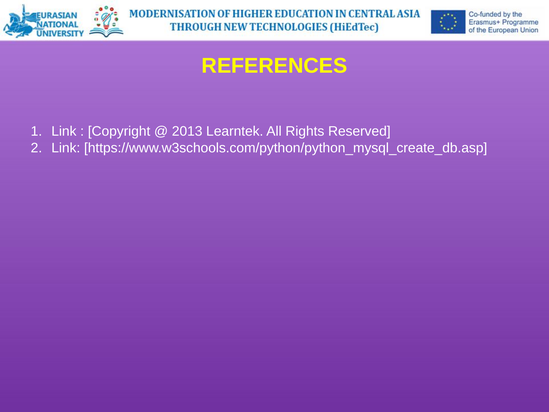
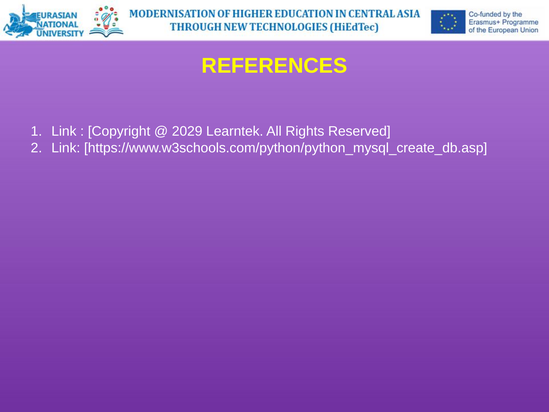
2013: 2013 -> 2029
